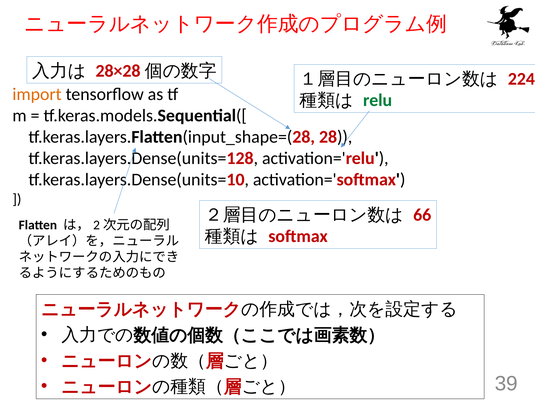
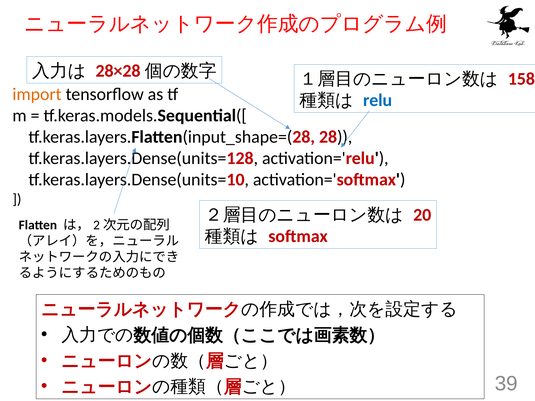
224: 224 -> 158
relu colour: green -> blue
66: 66 -> 20
